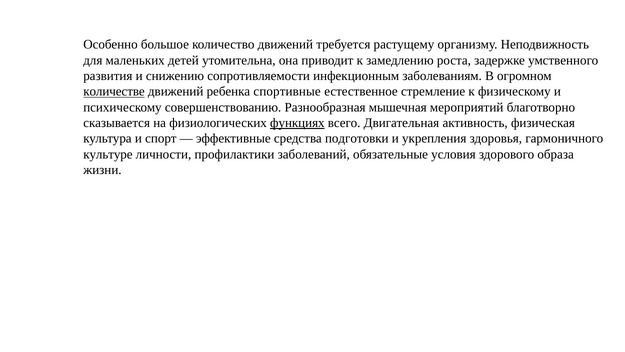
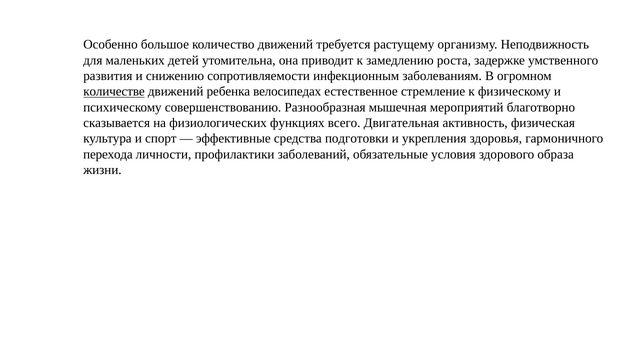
спортивные: спортивные -> велосипедах
функциях underline: present -> none
культуре: культуре -> перехода
